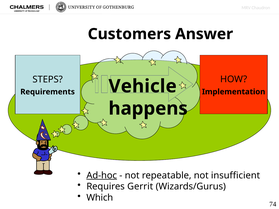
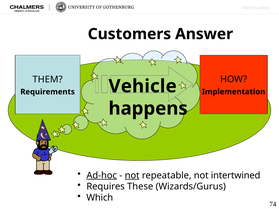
STEPS: STEPS -> THEM
not at (132, 176) underline: none -> present
insufficient: insufficient -> intertwined
Gerrit: Gerrit -> These
